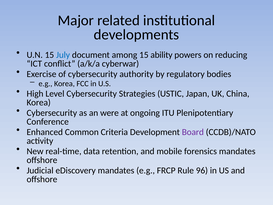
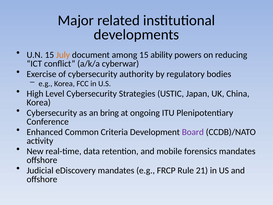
July colour: blue -> orange
were: were -> bring
96: 96 -> 21
